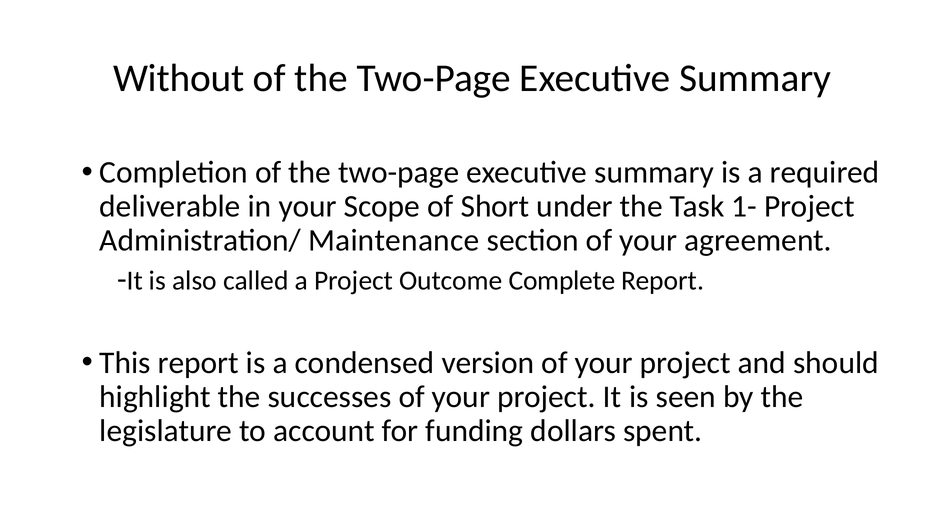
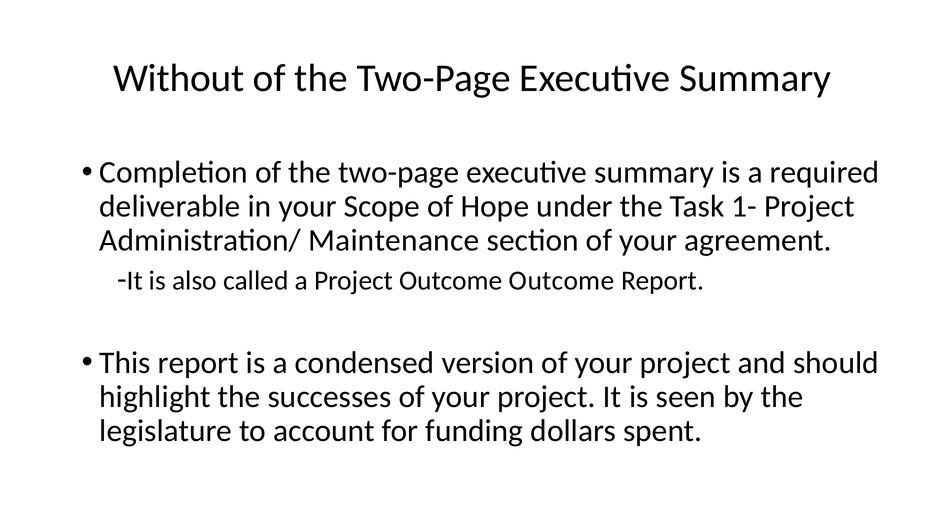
Short: Short -> Hope
Outcome Complete: Complete -> Outcome
